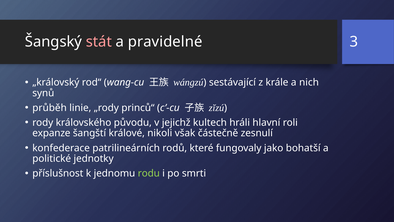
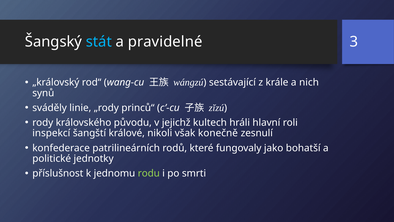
stát colour: pink -> light blue
průběh: průběh -> sváděly
expanze: expanze -> inspekcí
částečně: částečně -> konečně
